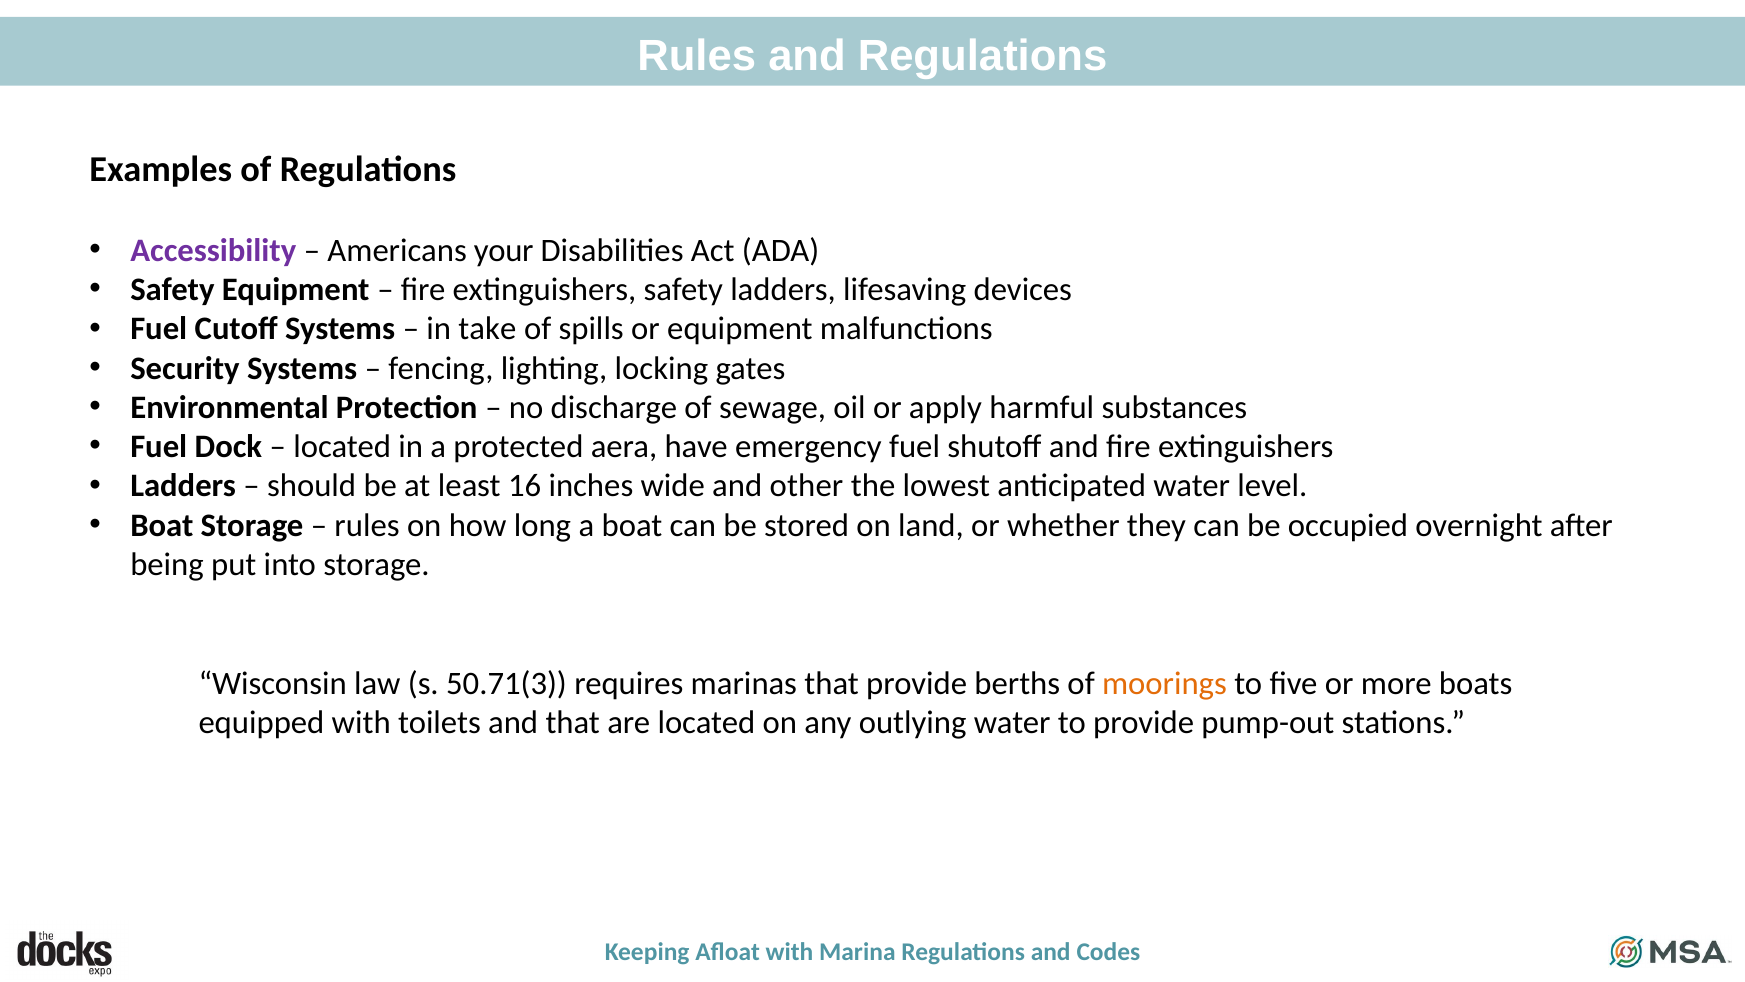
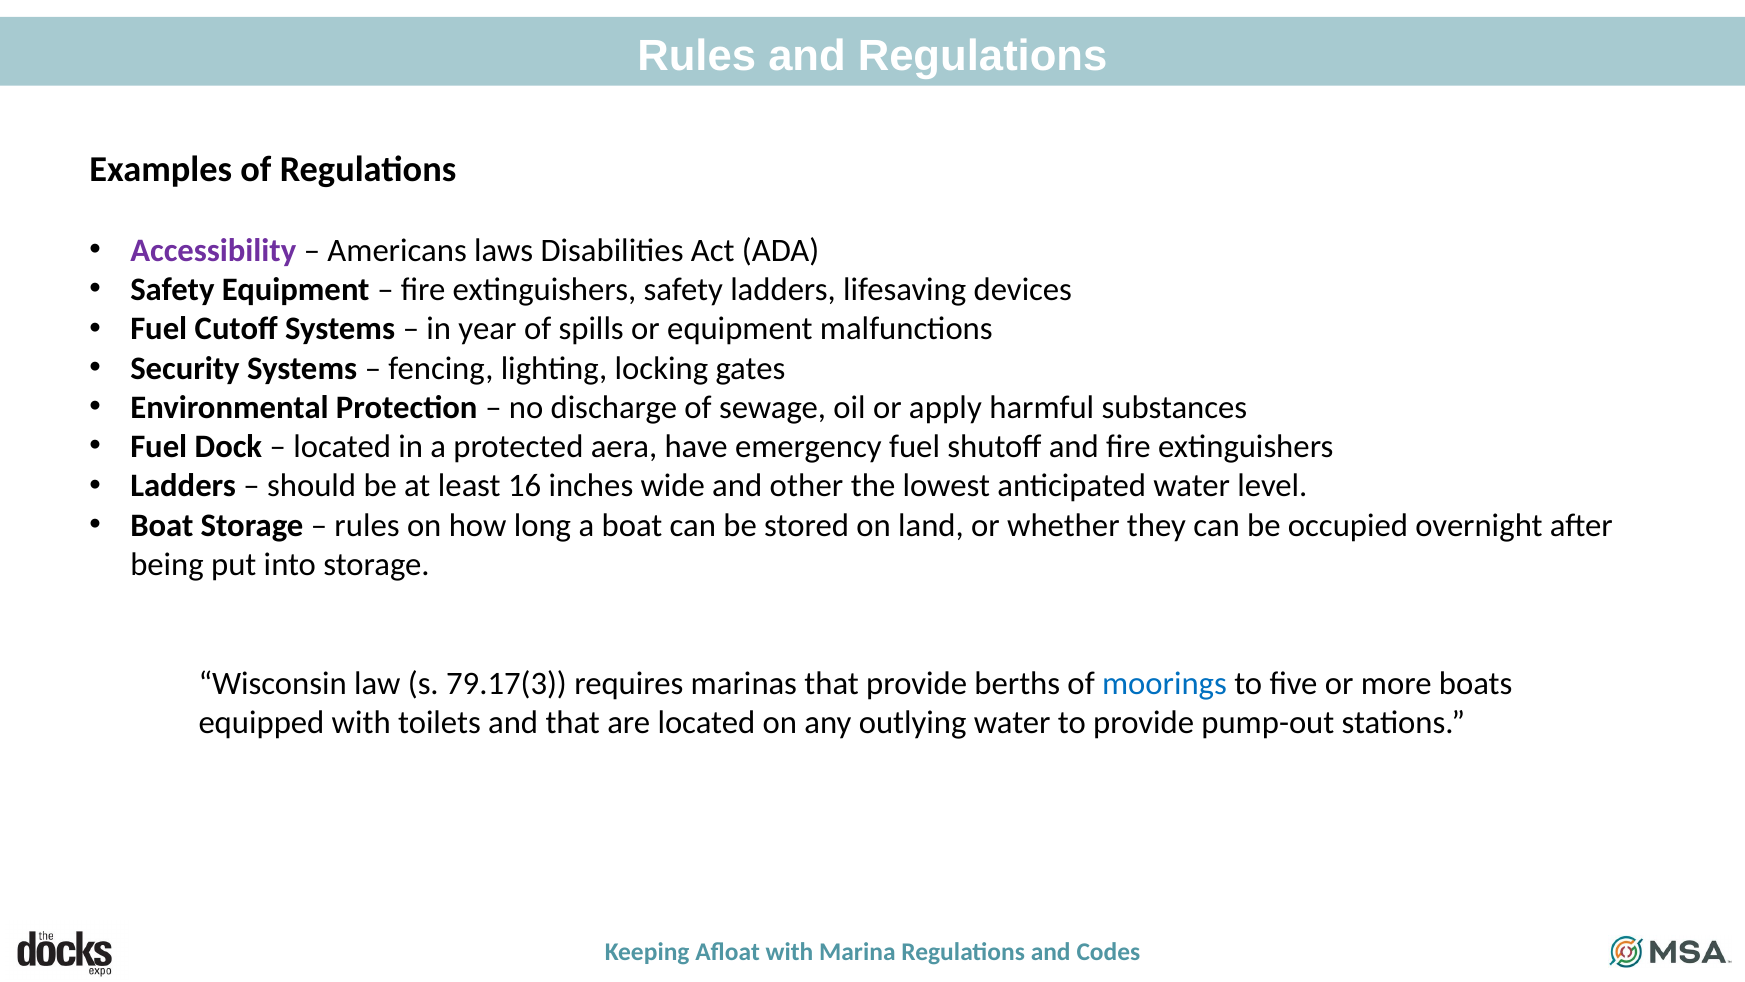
your: your -> laws
take: take -> year
50.71(3: 50.71(3 -> 79.17(3
moorings colour: orange -> blue
